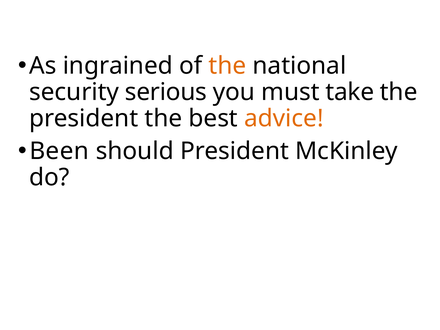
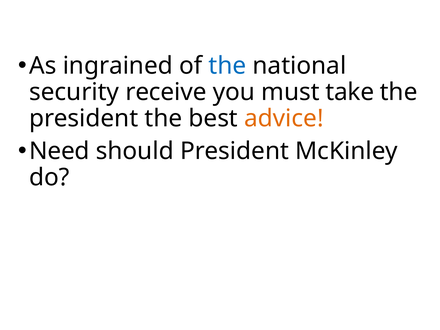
the at (227, 66) colour: orange -> blue
serious: serious -> receive
Been: Been -> Need
